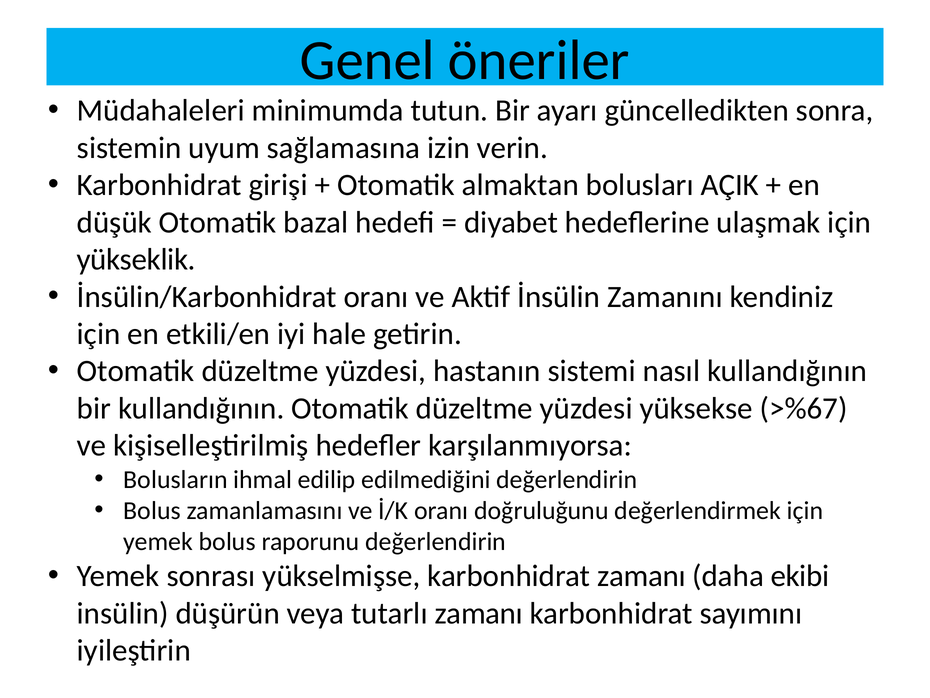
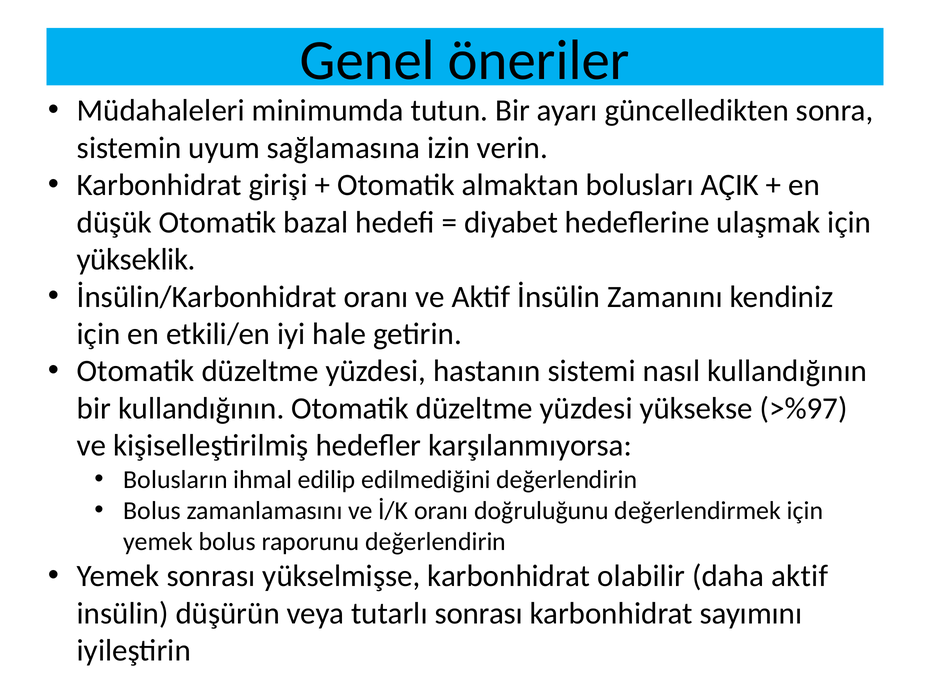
>%67: >%67 -> >%97
karbonhidrat zamanı: zamanı -> olabilir
daha ekibi: ekibi -> aktif
tutarlı zamanı: zamanı -> sonrası
